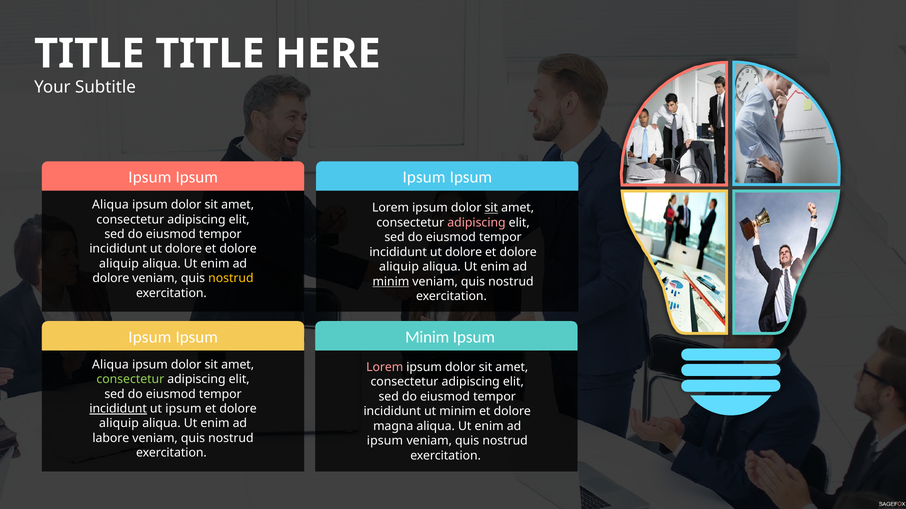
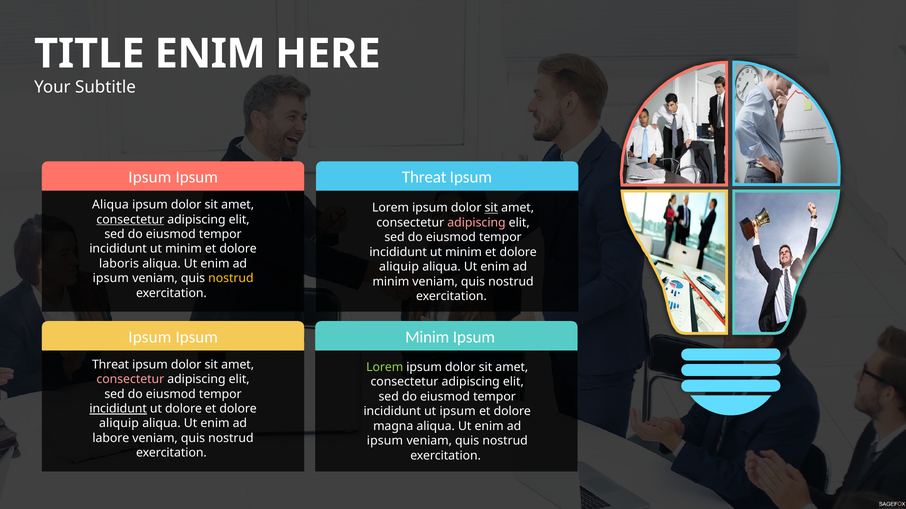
TITLE at (210, 54): TITLE -> ENIM
Ipsum at (424, 177): Ipsum -> Threat
consectetur at (130, 220) underline: none -> present
dolore at (184, 249): dolore -> minim
dolore at (464, 252): dolore -> minim
aliquip at (119, 264): aliquip -> laboris
dolore at (111, 279): dolore -> ipsum
minim at (391, 282) underline: present -> none
Aliqua at (110, 365): Aliqua -> Threat
Lorem at (385, 368) colour: pink -> light green
consectetur at (130, 380) colour: light green -> pink
ut ipsum: ipsum -> dolore
ut minim: minim -> ipsum
